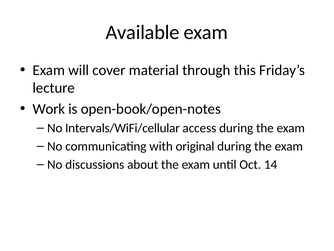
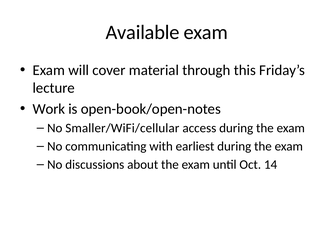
Intervals/WiFi/cellular: Intervals/WiFi/cellular -> Smaller/WiFi/cellular
original: original -> earliest
